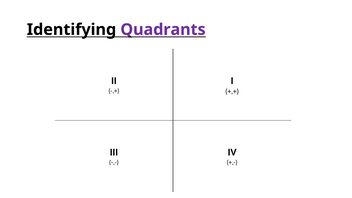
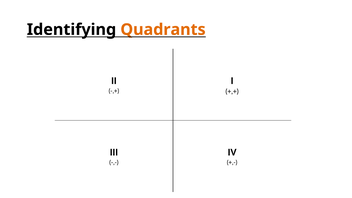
Quadrants colour: purple -> orange
